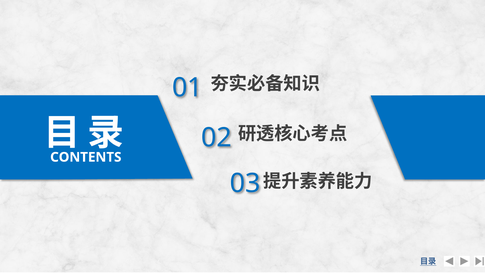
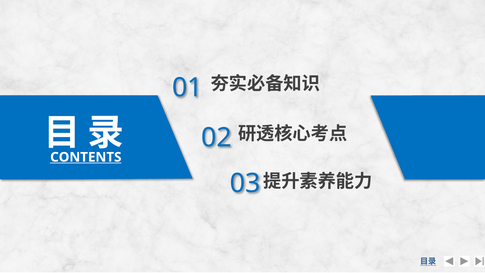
CONTENTS underline: none -> present
